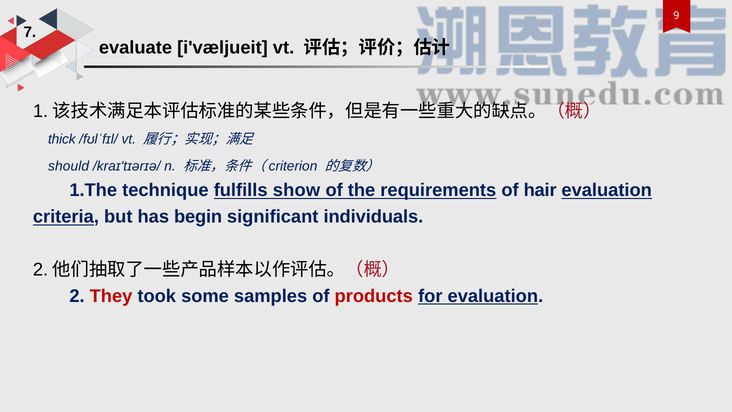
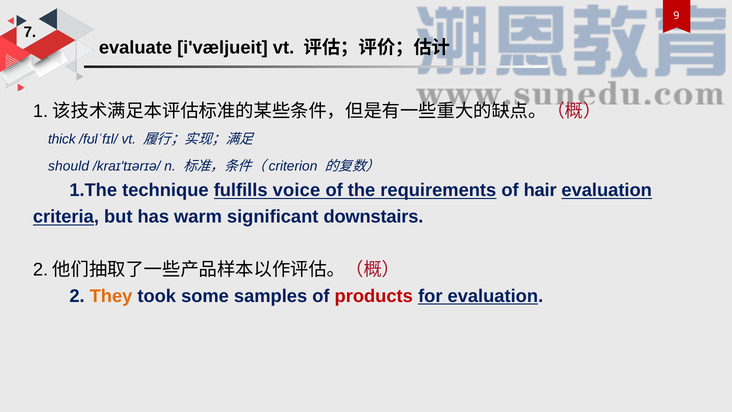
show: show -> voice
begin: begin -> warm
individuals: individuals -> downstairs
They colour: red -> orange
